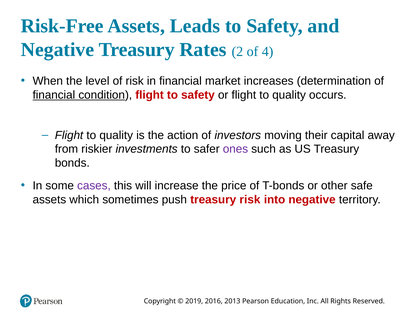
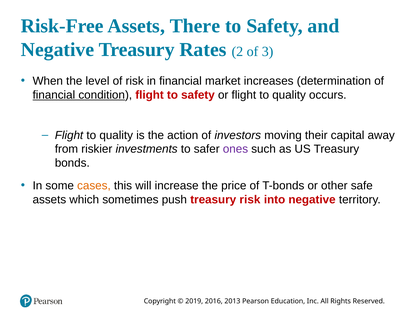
Leads: Leads -> There
4: 4 -> 3
cases colour: purple -> orange
